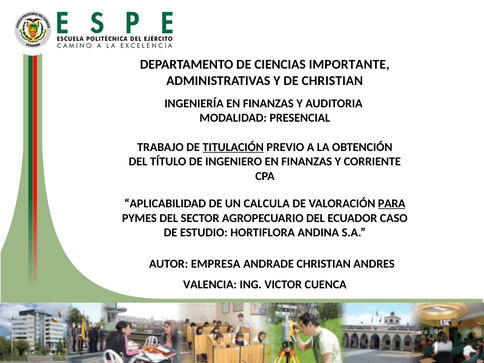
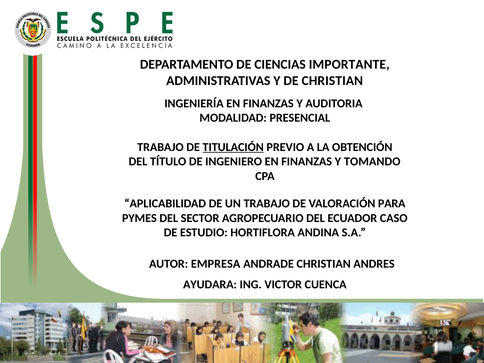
CORRIENTE: CORRIENTE -> TOMANDO
UN CALCULA: CALCULA -> TRABAJO
PARA underline: present -> none
VALENCIA: VALENCIA -> AYUDARA
